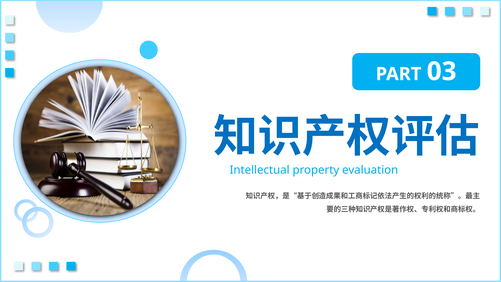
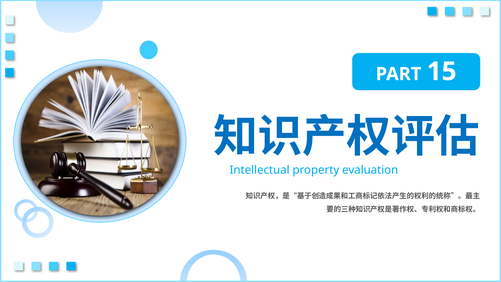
03: 03 -> 15
